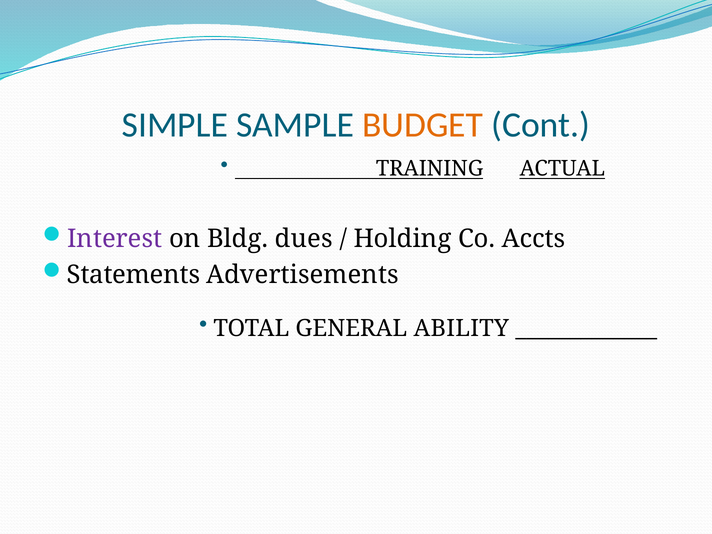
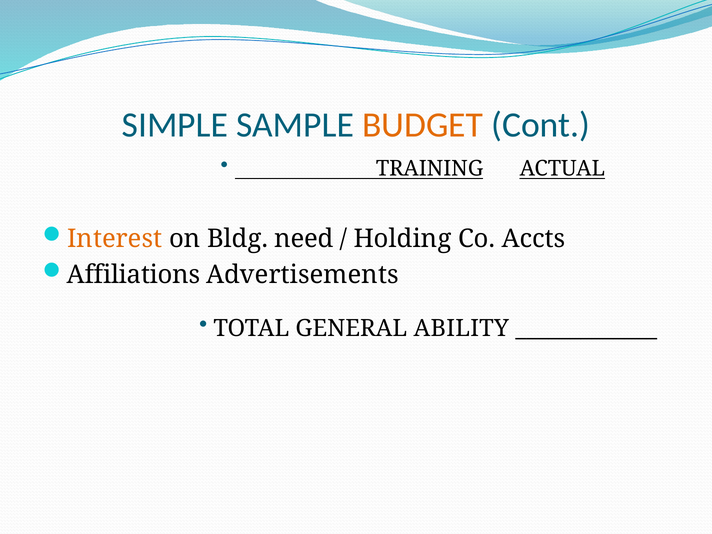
Interest colour: purple -> orange
dues: dues -> need
Statements: Statements -> Affiliations
